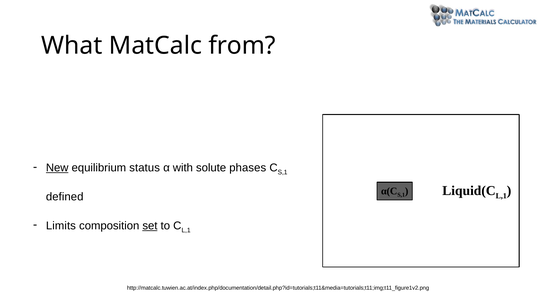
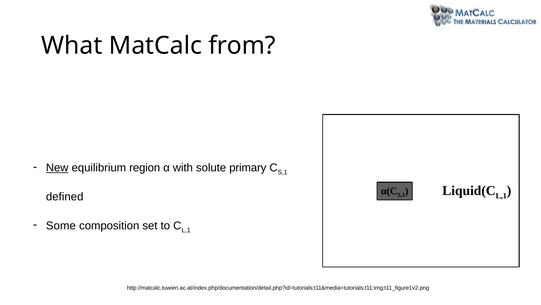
status: status -> region
phases: phases -> primary
Limits: Limits -> Some
set underline: present -> none
